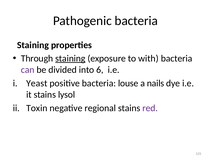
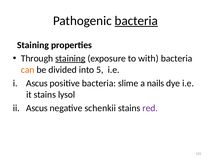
bacteria at (136, 21) underline: none -> present
can colour: purple -> orange
6: 6 -> 5
Yeast at (37, 83): Yeast -> Ascus
louse: louse -> slime
Toxin at (37, 108): Toxin -> Ascus
regional: regional -> schenkii
